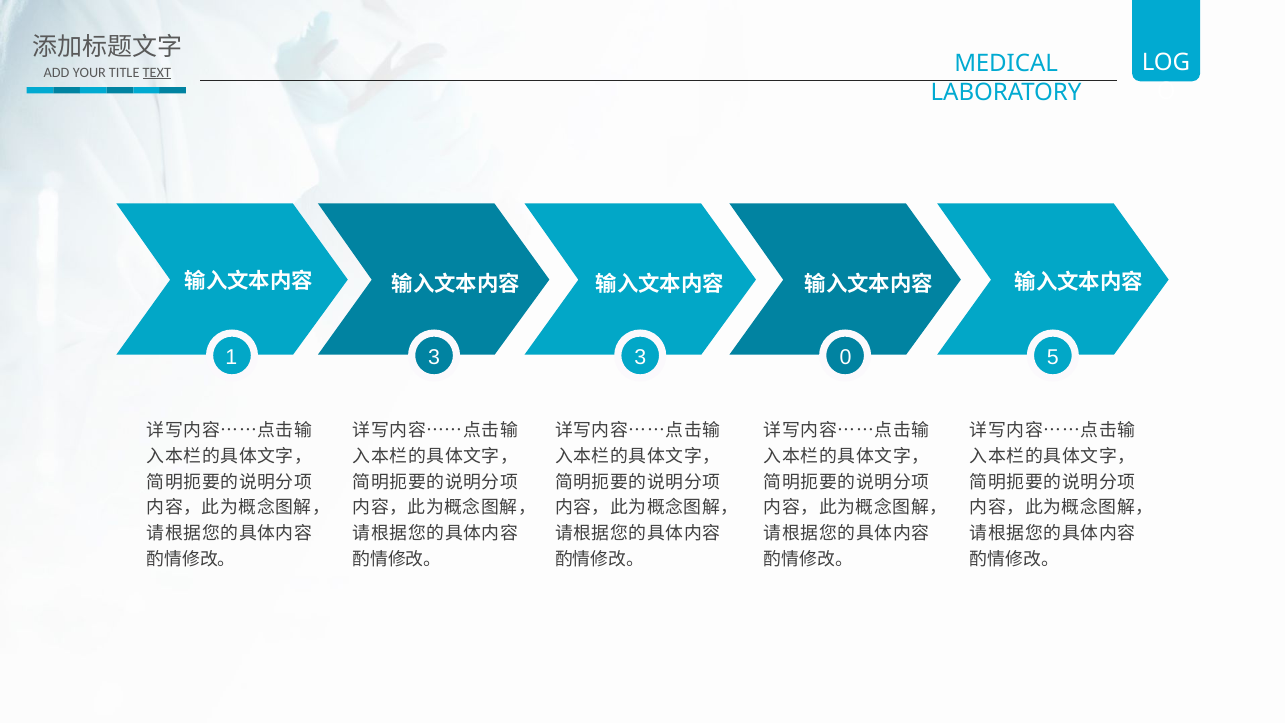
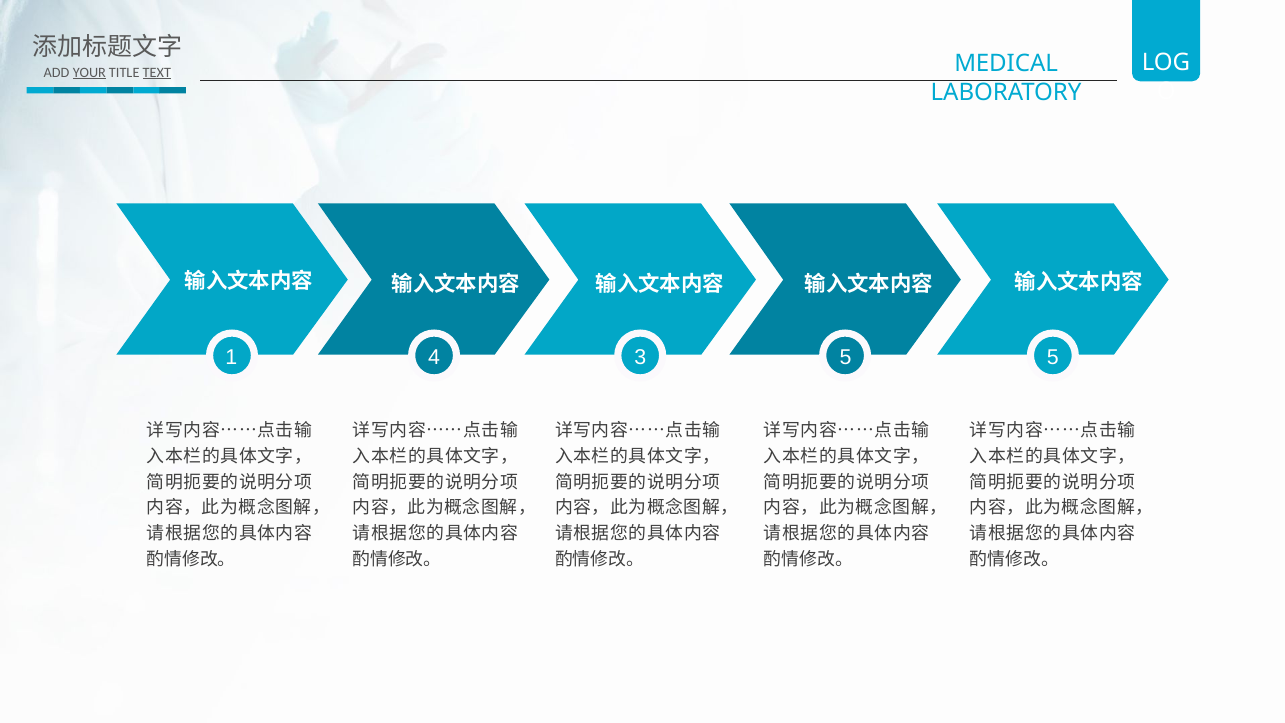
YOUR underline: none -> present
1 3: 3 -> 4
3 0: 0 -> 5
